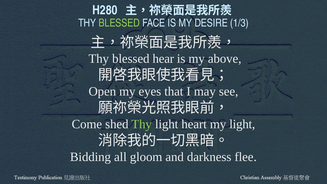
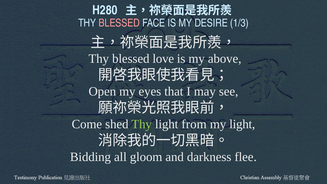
BLESSED at (119, 23) colour: light green -> pink
hear: hear -> love
heart: heart -> from
